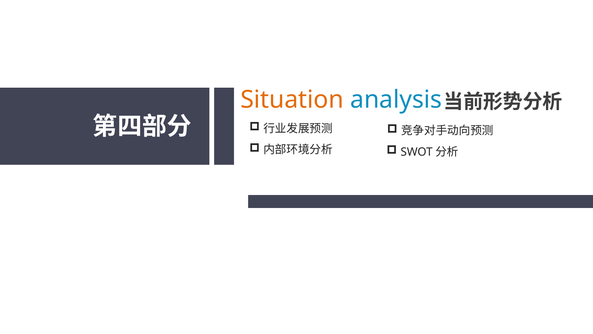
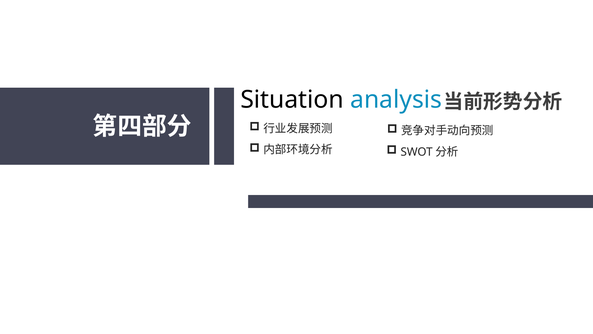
Situation colour: orange -> black
